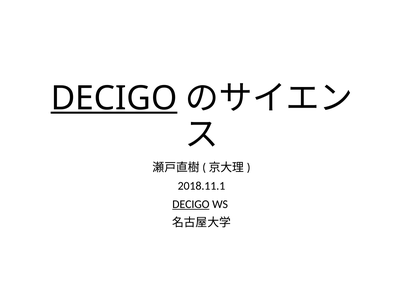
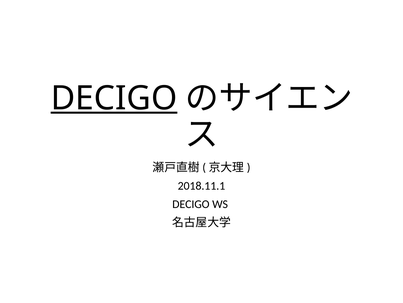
DECIGO at (191, 204) underline: present -> none
